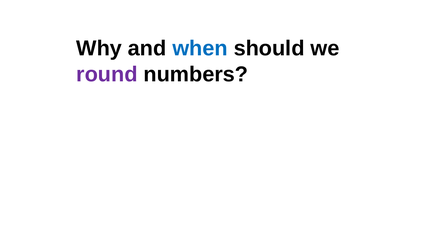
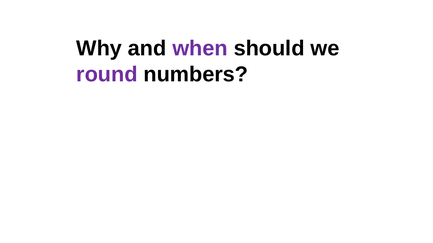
when colour: blue -> purple
